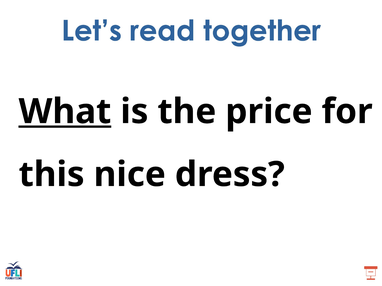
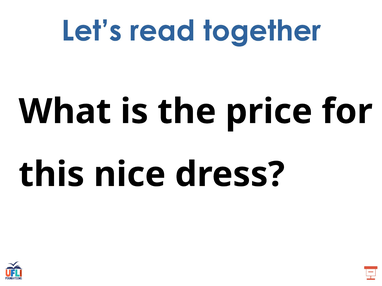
What underline: present -> none
